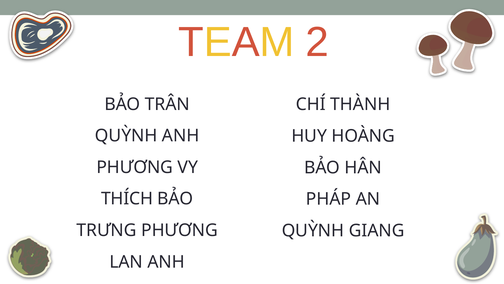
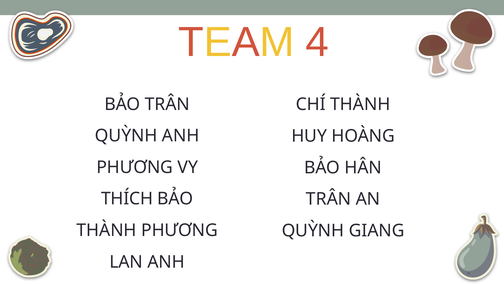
2: 2 -> 4
PHÁP at (329, 199): PHÁP -> TRÂN
TRƯNG at (107, 230): TRƯNG -> THÀNH
